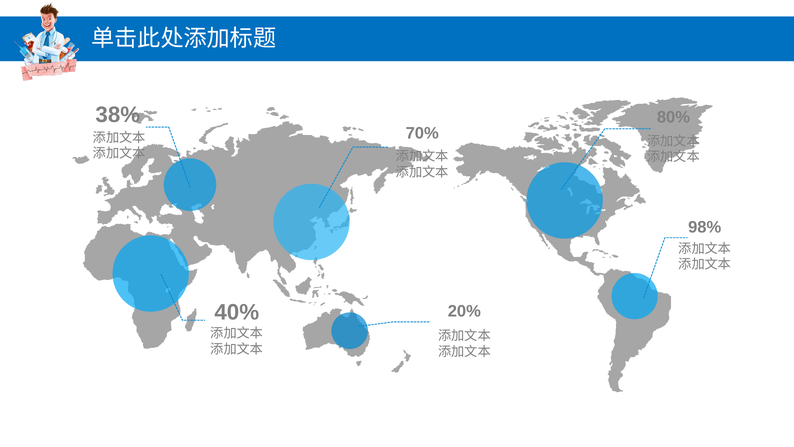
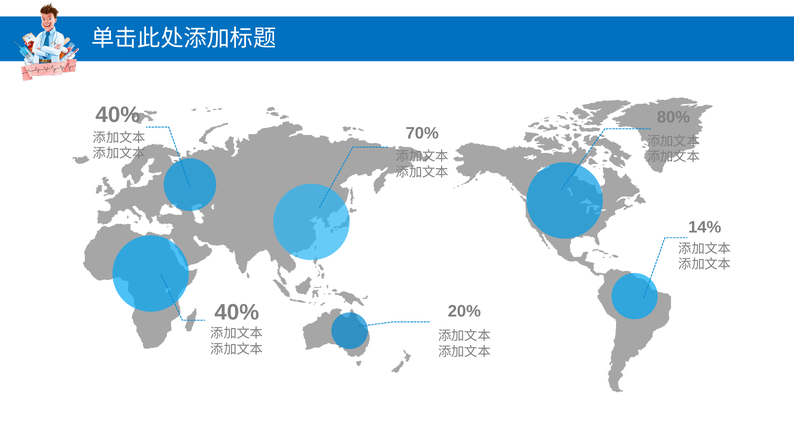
38% at (118, 115): 38% -> 40%
98%: 98% -> 14%
